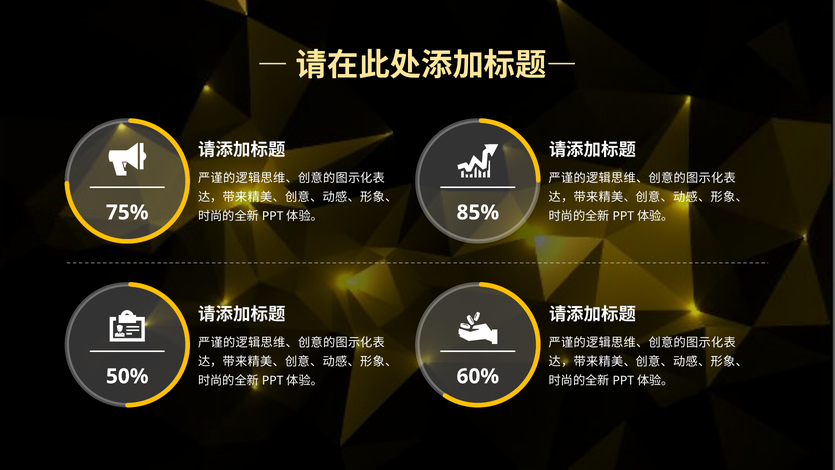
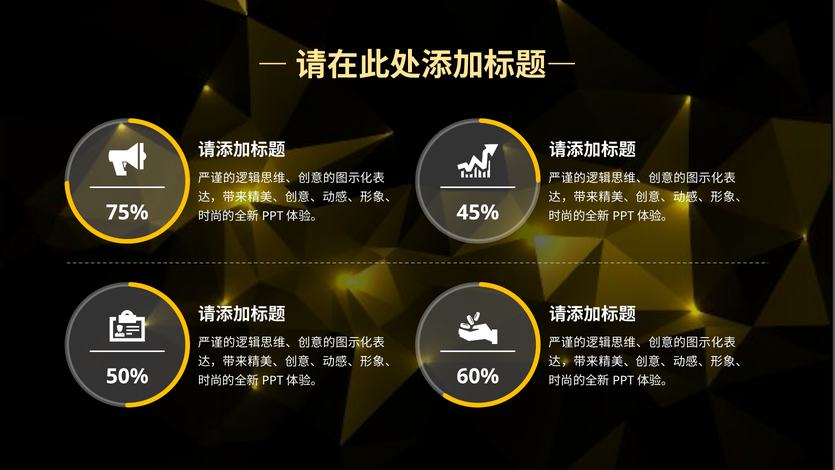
85%: 85% -> 45%
